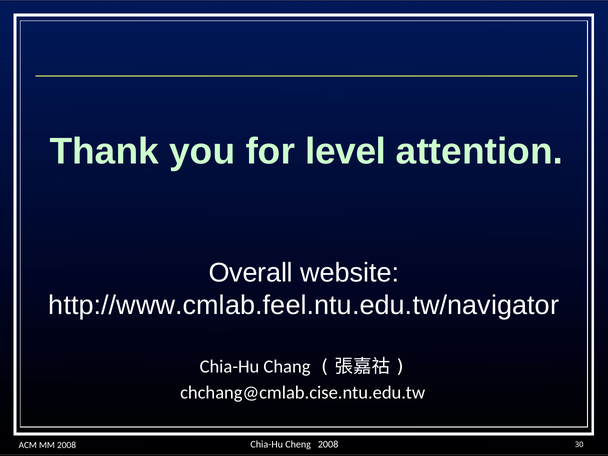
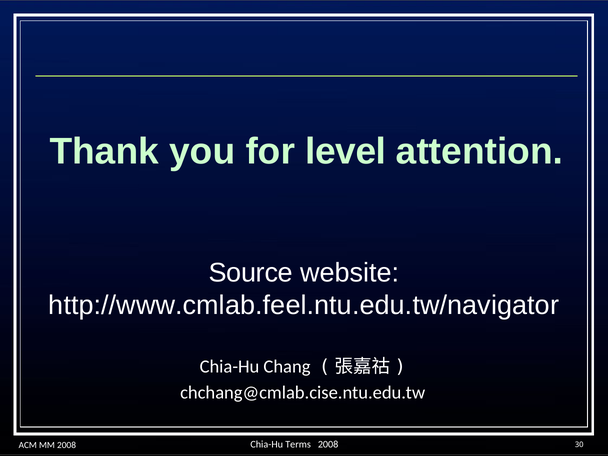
Overall: Overall -> Source
Cheng: Cheng -> Terms
